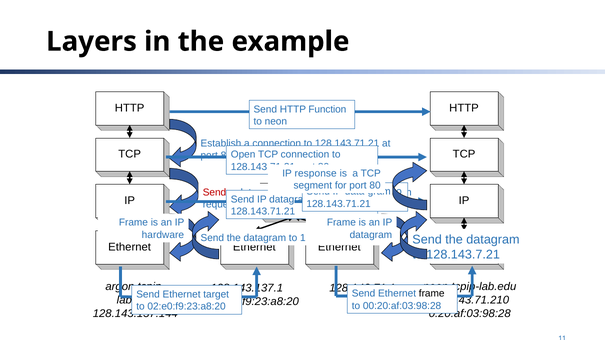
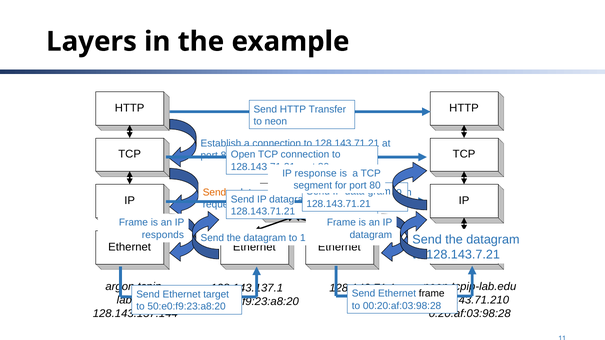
Function: Function -> Transfer
Send at (214, 193) colour: red -> orange
hardware: hardware -> responds
02:e0:f9:23:a8:20: 02:e0:f9:23:a8:20 -> 50:e0:f9:23:a8:20
